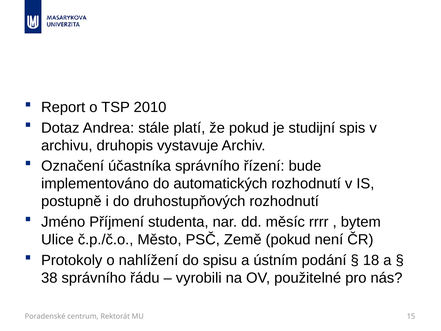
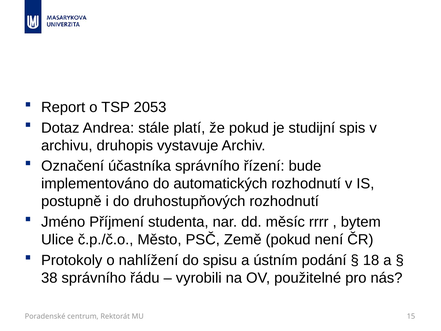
2010: 2010 -> 2053
